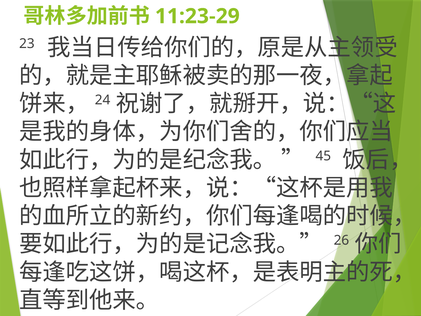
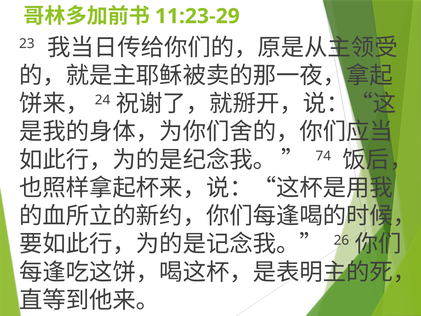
45: 45 -> 74
